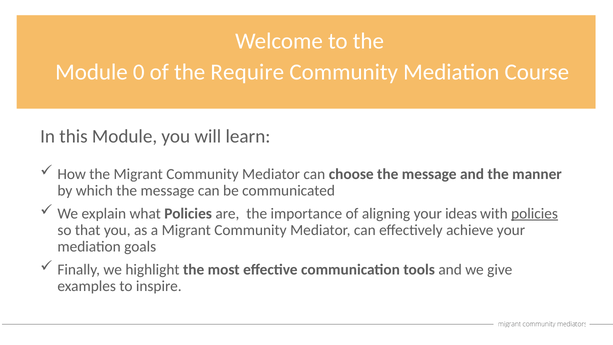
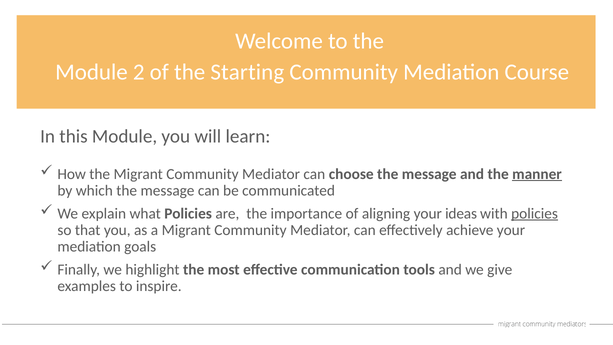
0: 0 -> 2
Require: Require -> Starting
manner underline: none -> present
